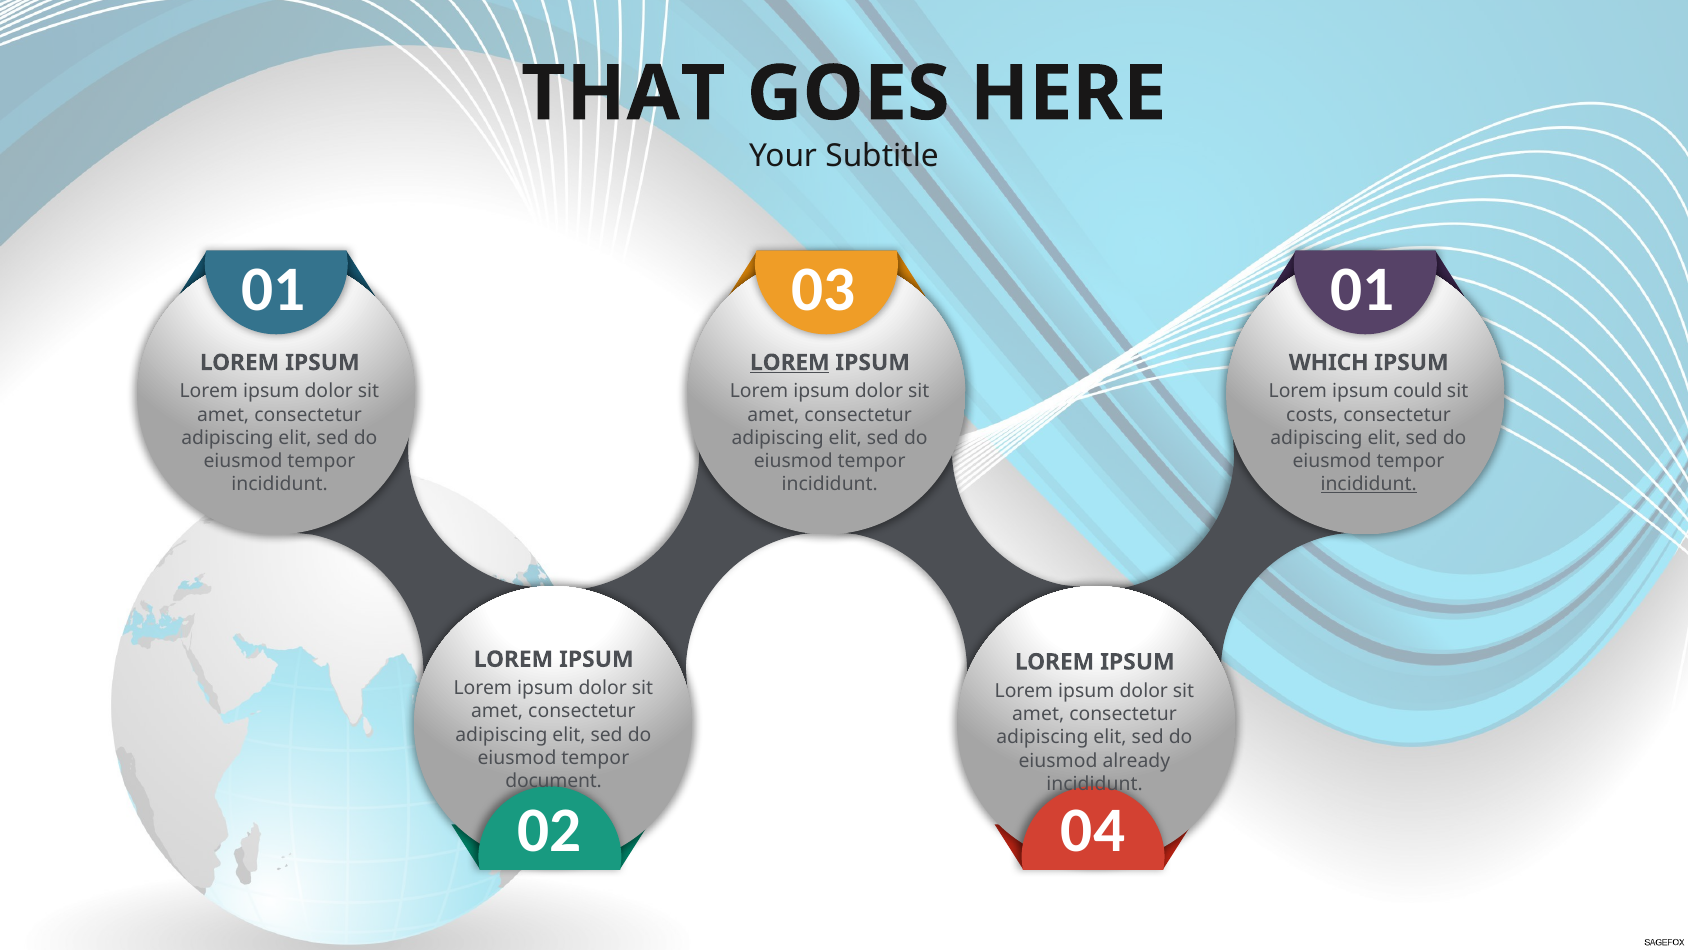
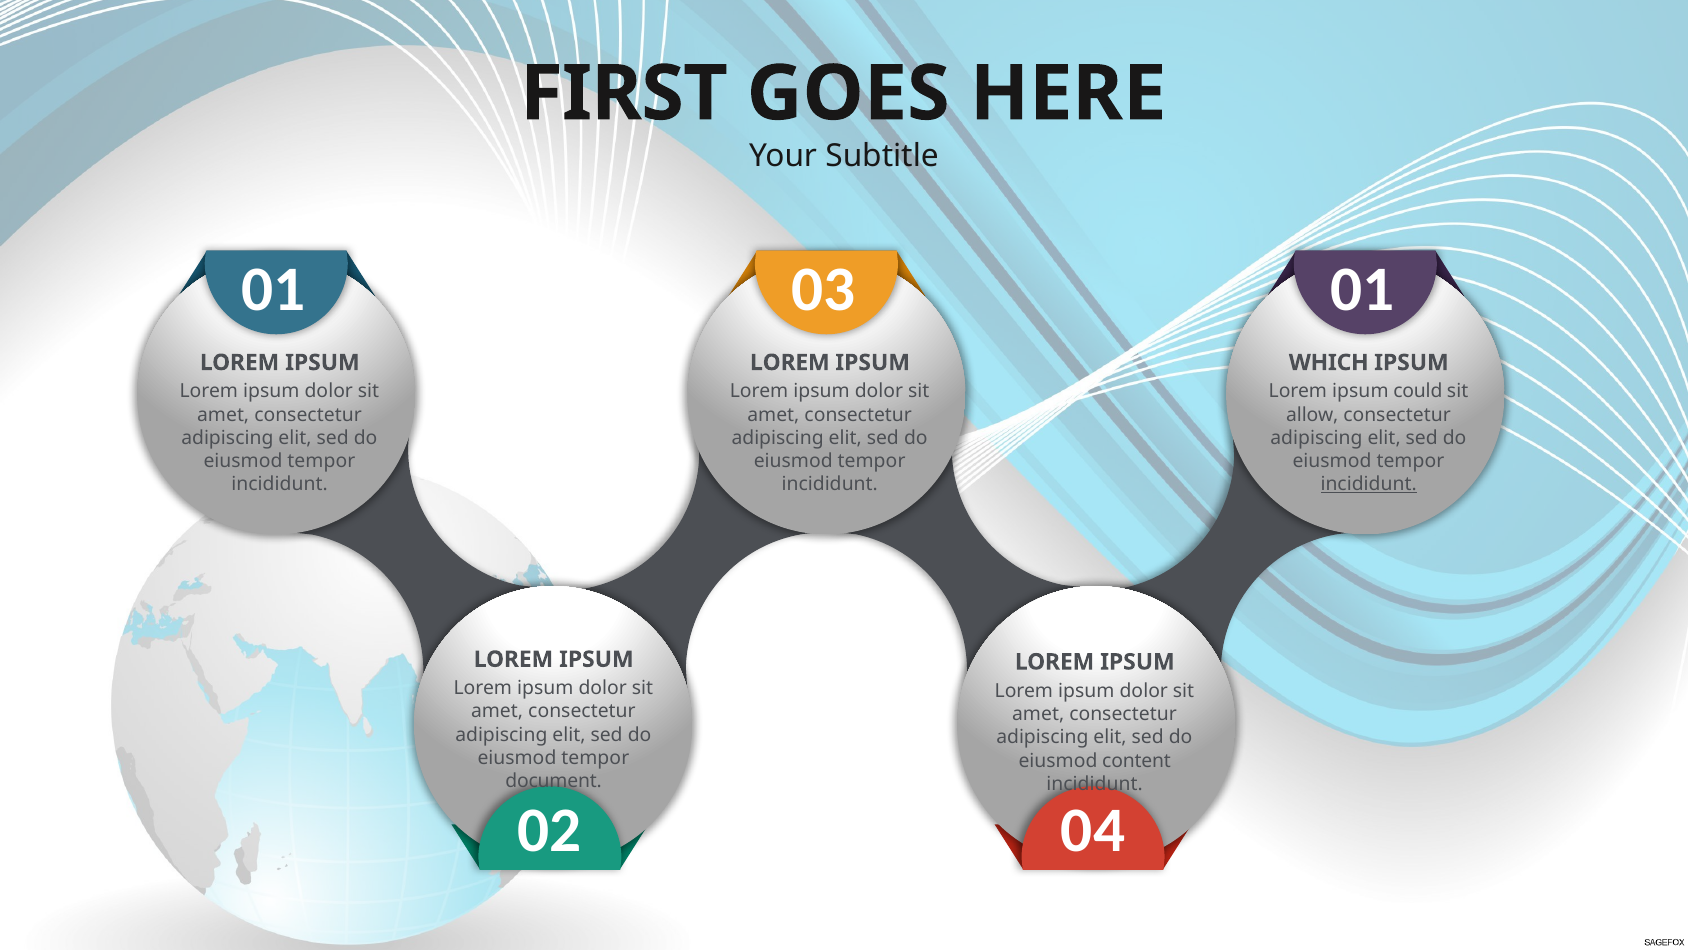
THAT: THAT -> FIRST
LOREM at (790, 362) underline: present -> none
costs: costs -> allow
already: already -> content
